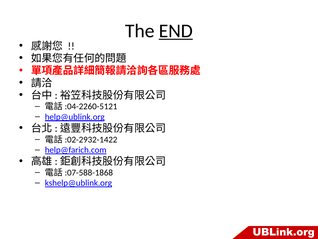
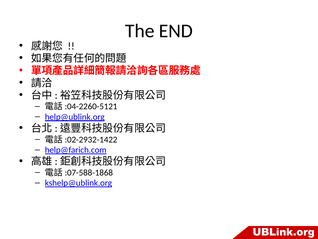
END underline: present -> none
